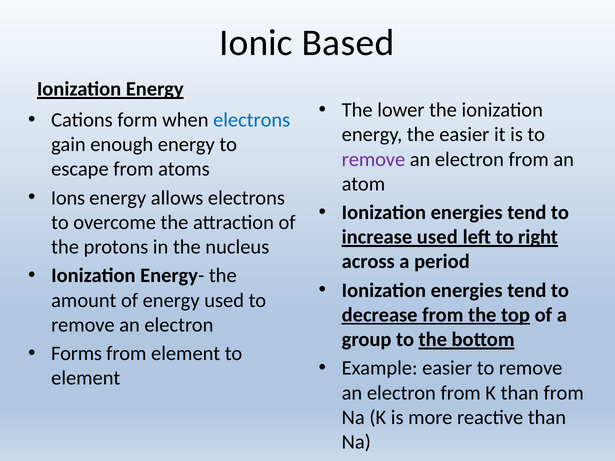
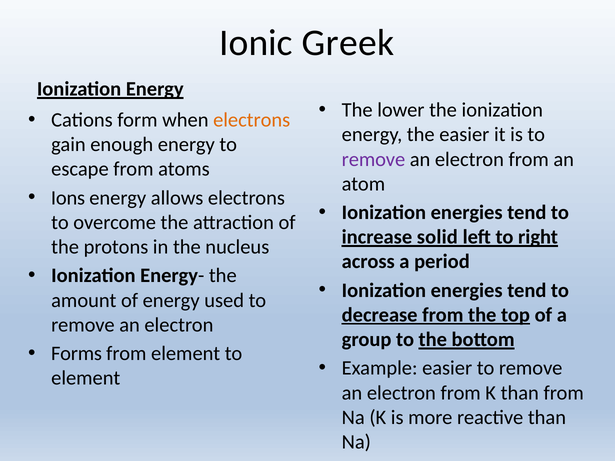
Based: Based -> Greek
electrons at (252, 120) colour: blue -> orange
increase used: used -> solid
